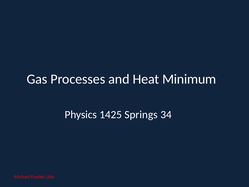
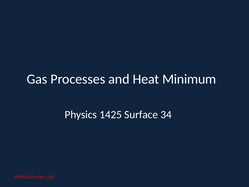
Springs: Springs -> Surface
